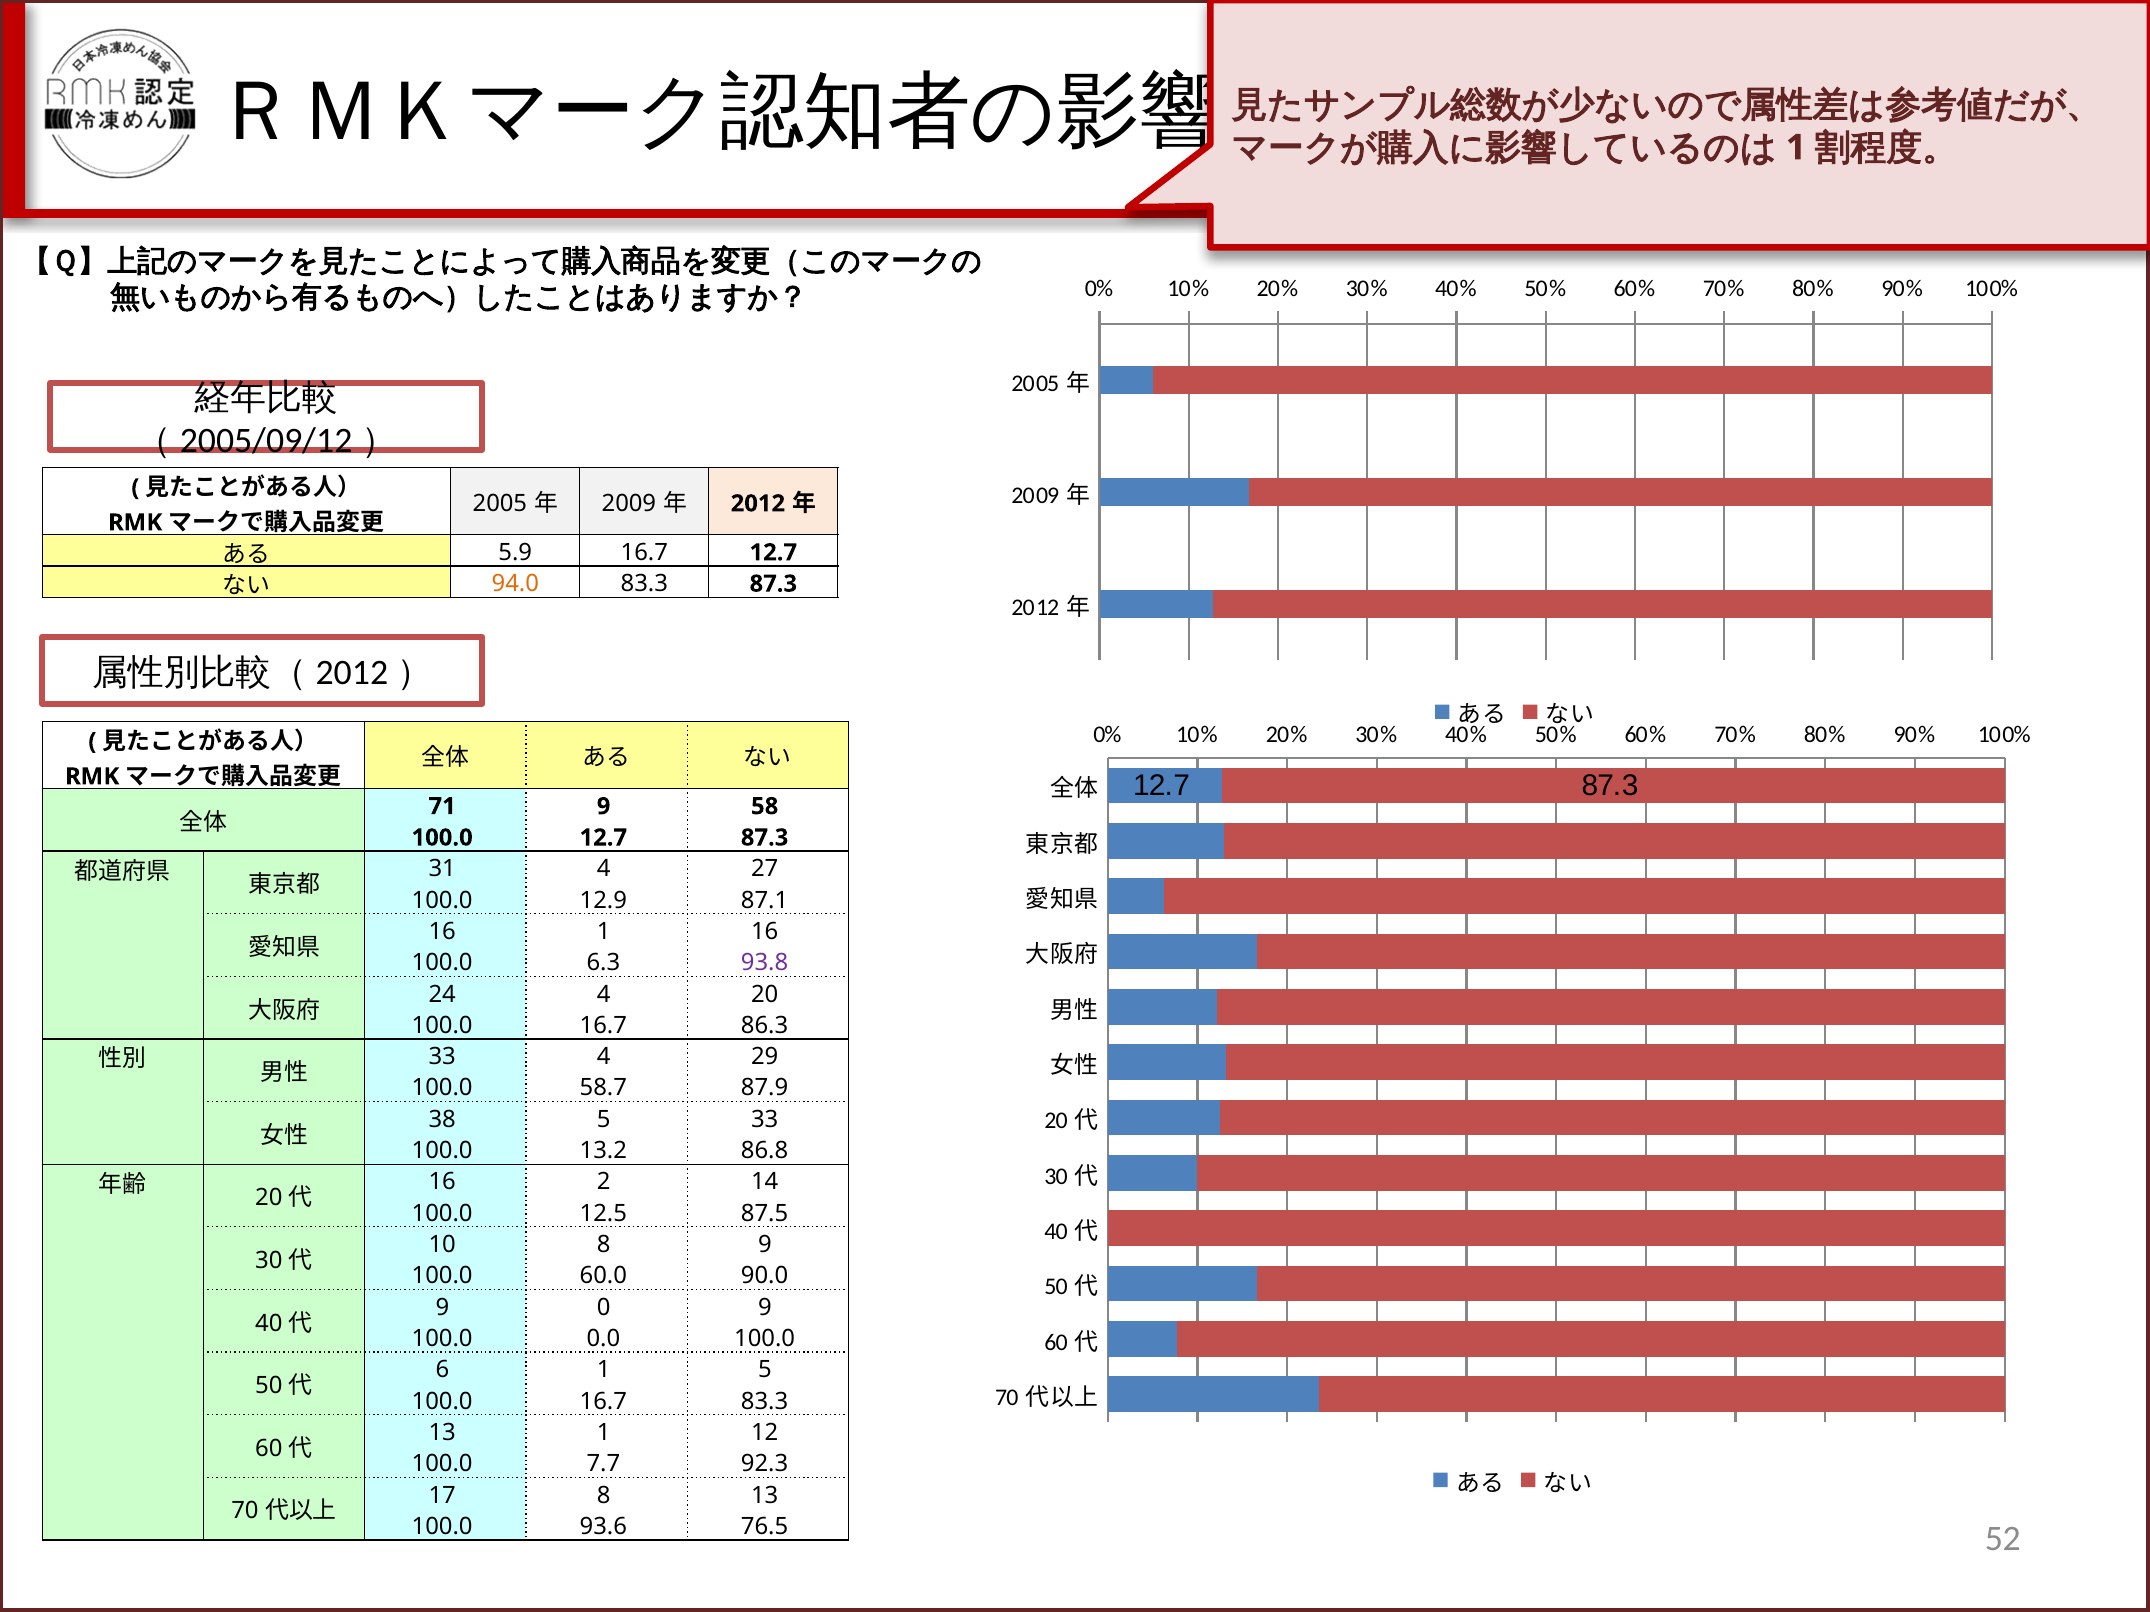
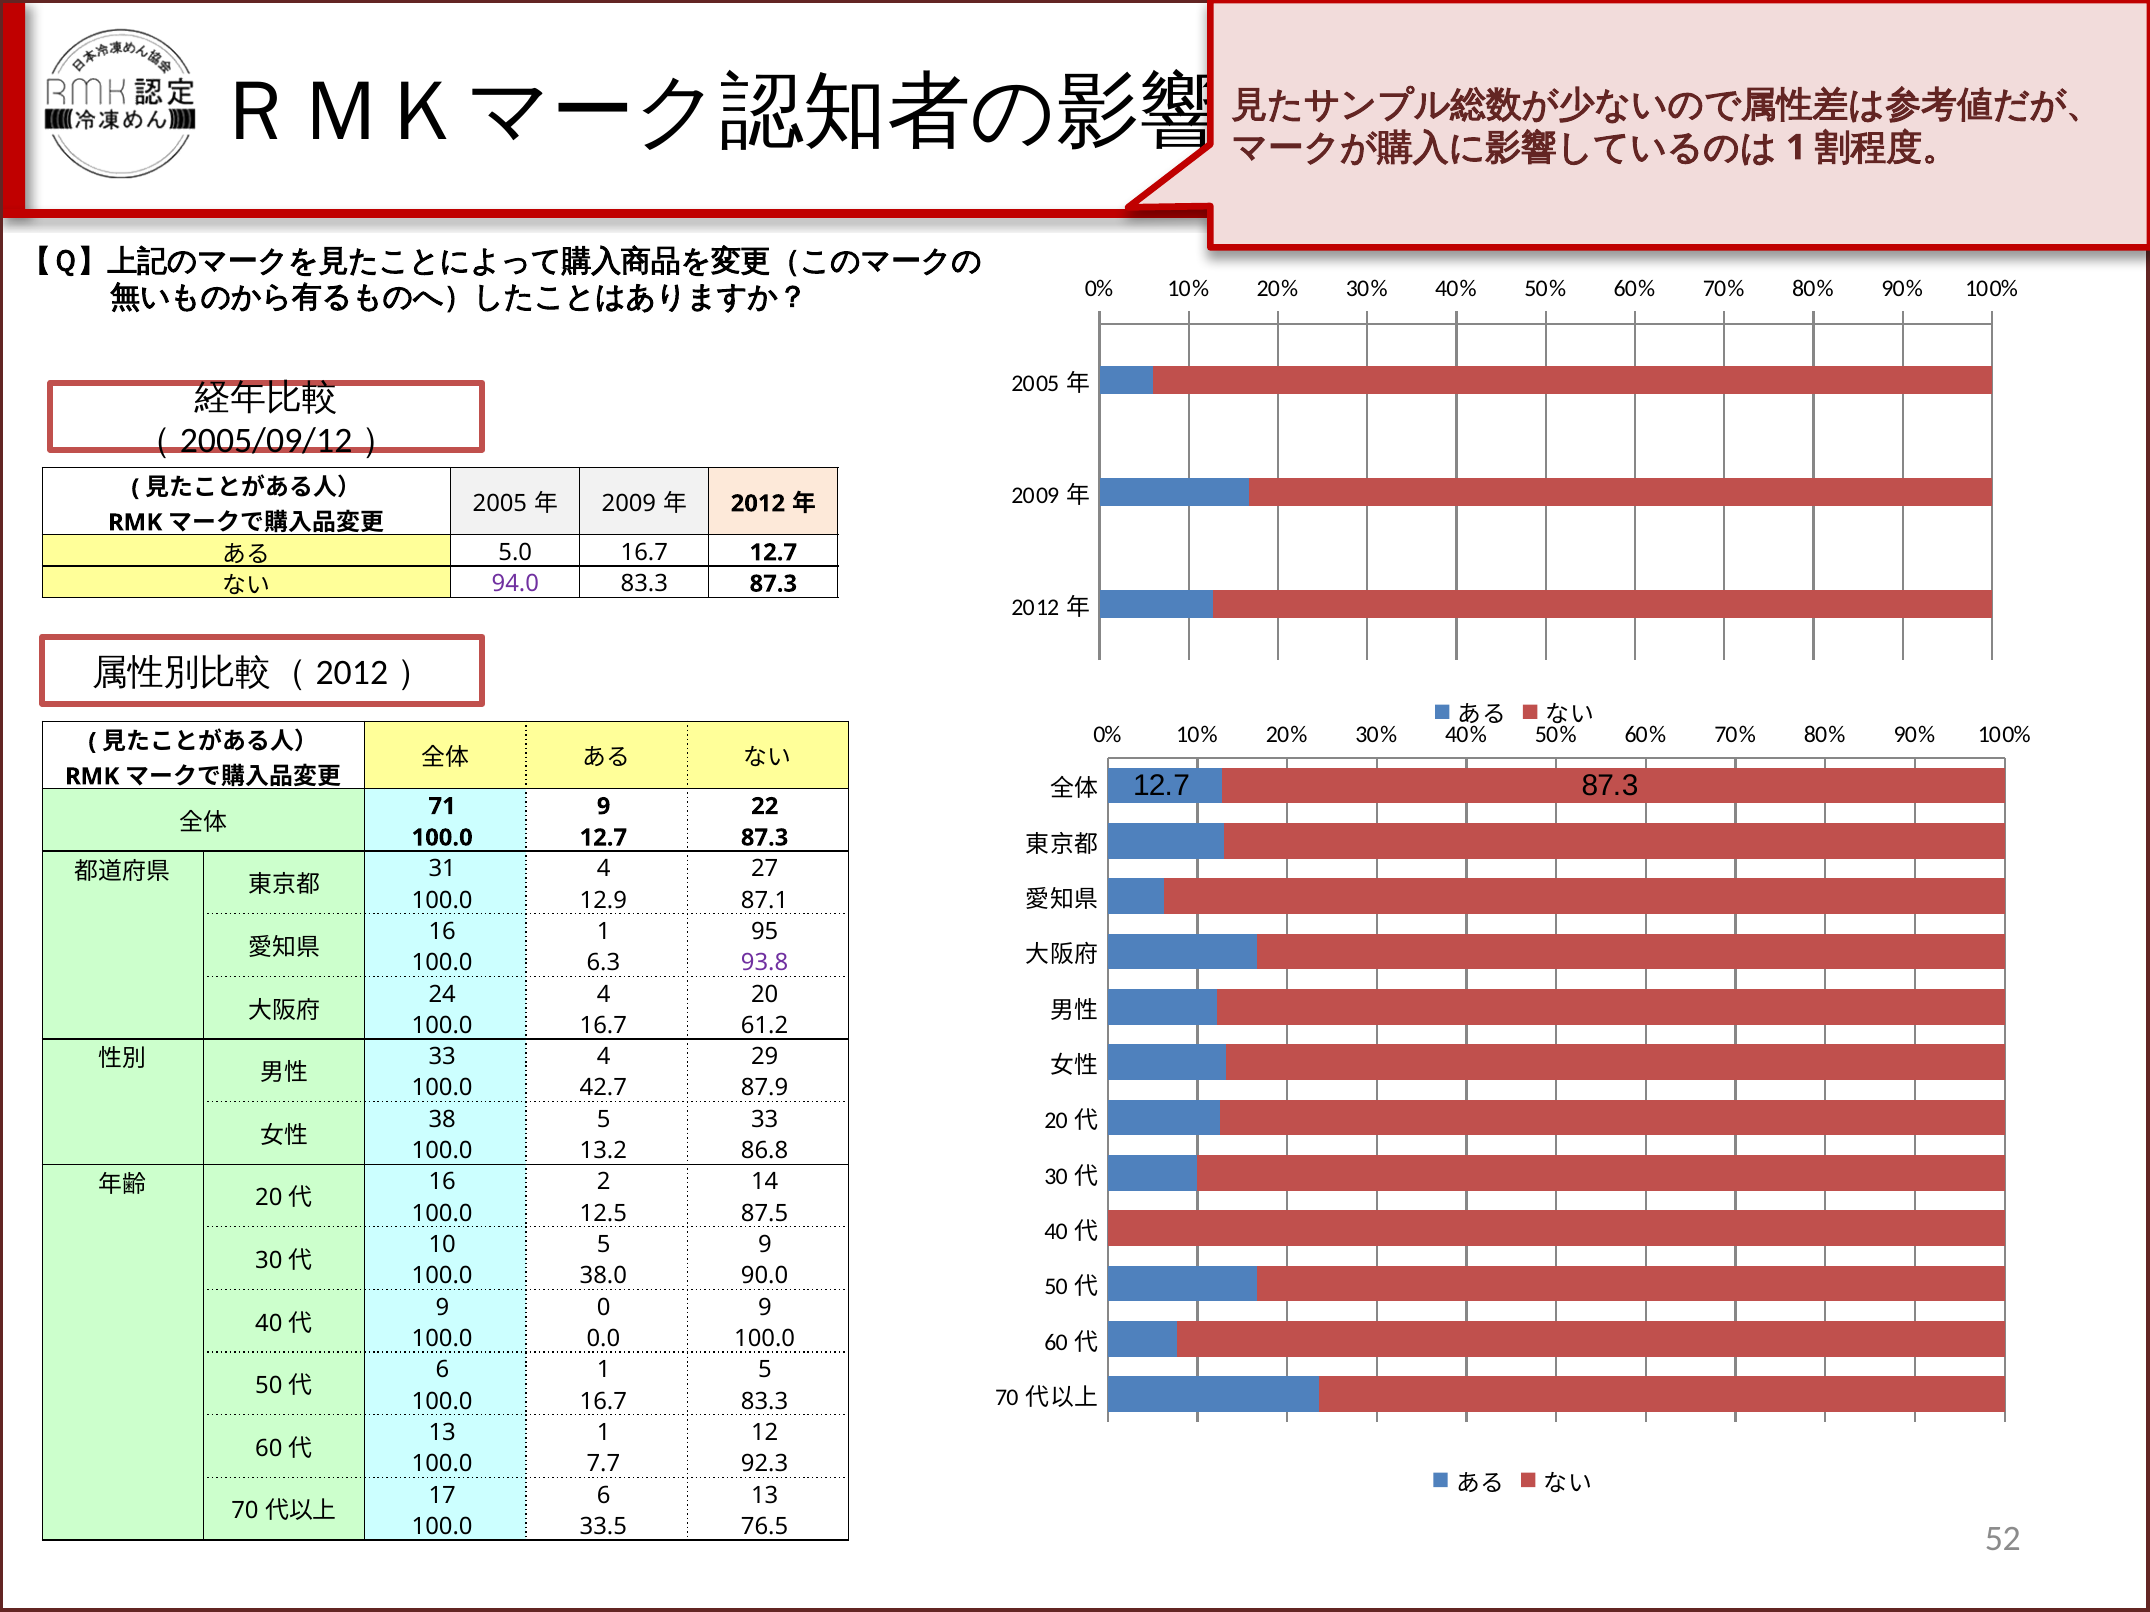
5.9: 5.9 -> 5.0
94.0 colour: orange -> purple
58: 58 -> 22
1 16: 16 -> 95
86.3: 86.3 -> 61.2
58.7: 58.7 -> 42.7
8 at (604, 1245): 8 -> 5
60.0: 60.0 -> 38.0
8 at (604, 1496): 8 -> 6
93.6: 93.6 -> 33.5
